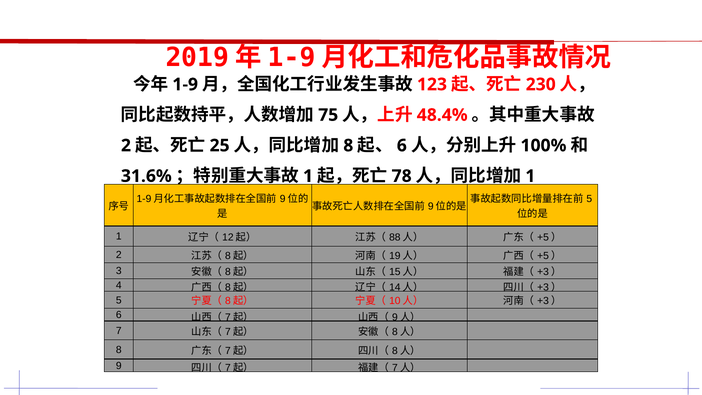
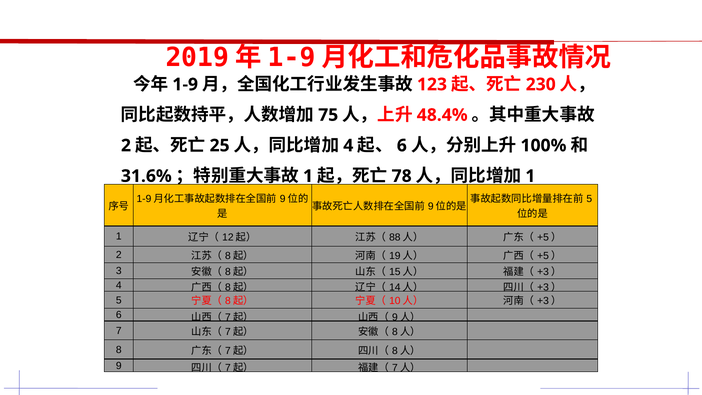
8 at (348, 146): 8 -> 4
